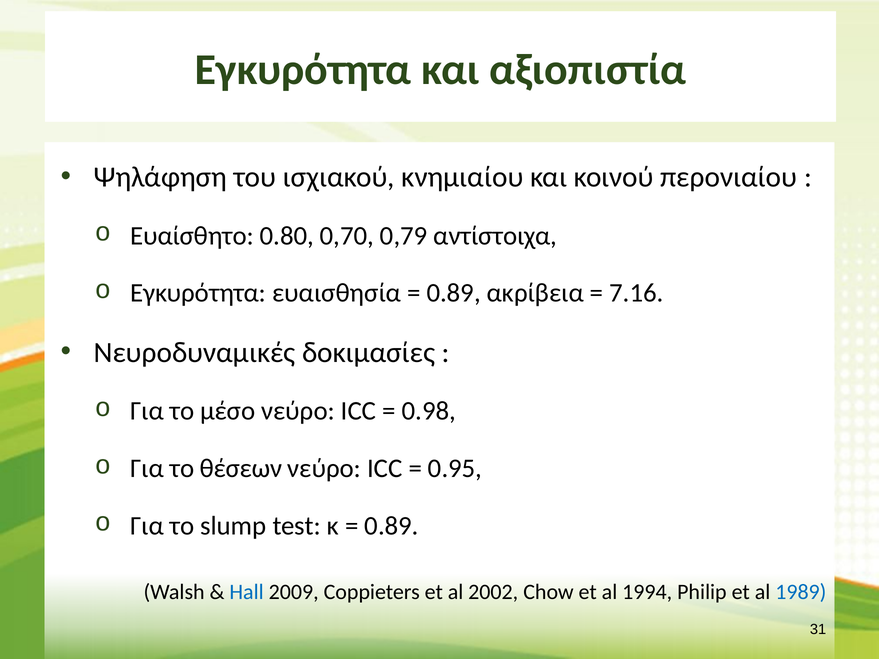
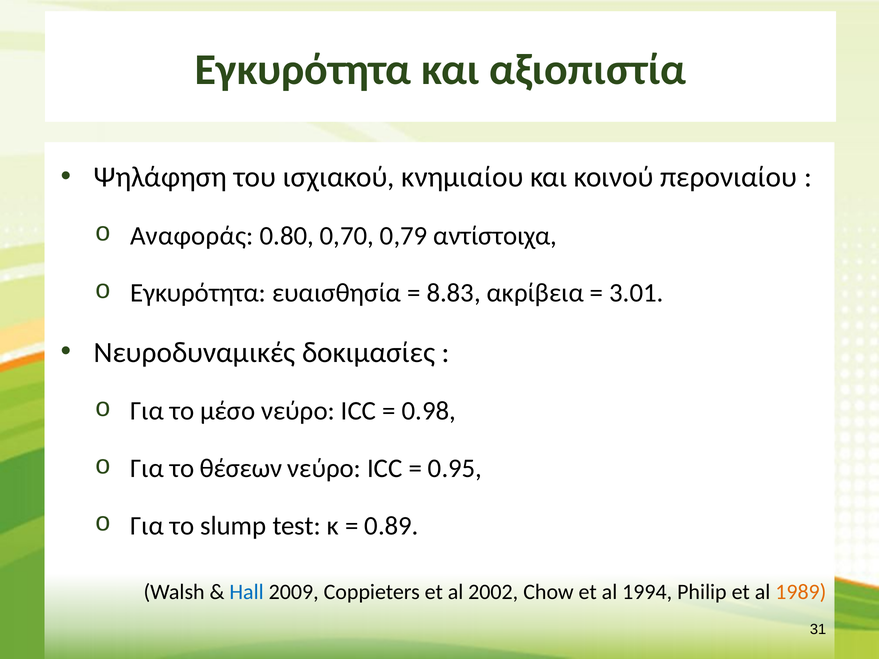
Ευαίσθητο: Ευαίσθητο -> Αναφοράς
0.89 at (454, 293): 0.89 -> 8.83
7.16: 7.16 -> 3.01
1989 colour: blue -> orange
